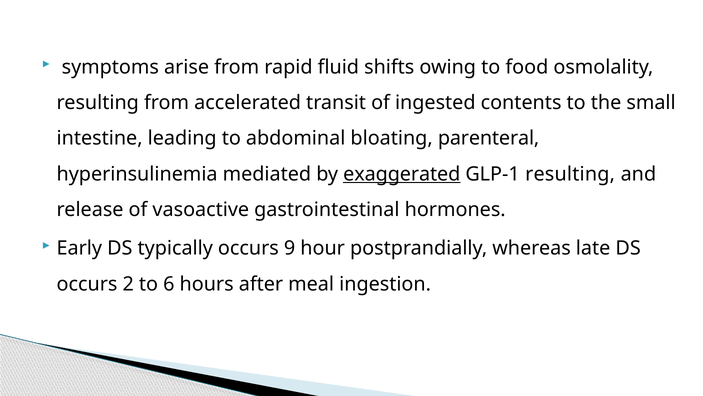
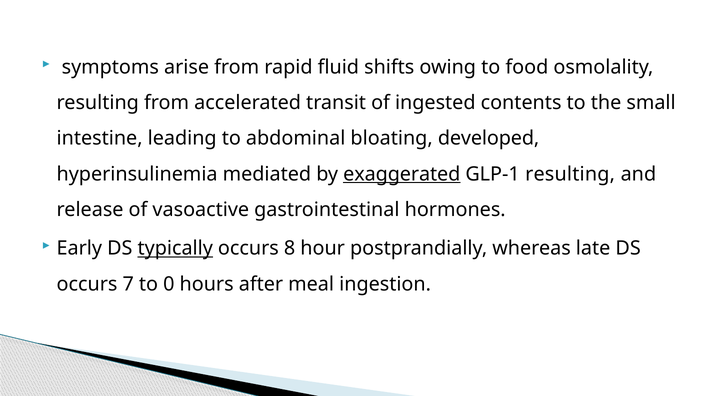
parenteral: parenteral -> developed
typically underline: none -> present
9: 9 -> 8
2: 2 -> 7
6: 6 -> 0
